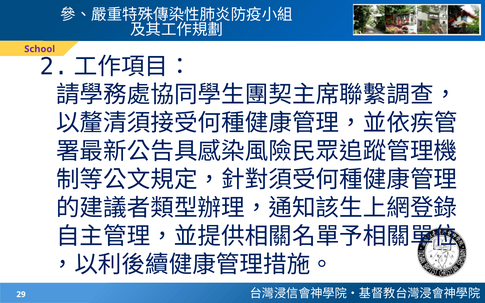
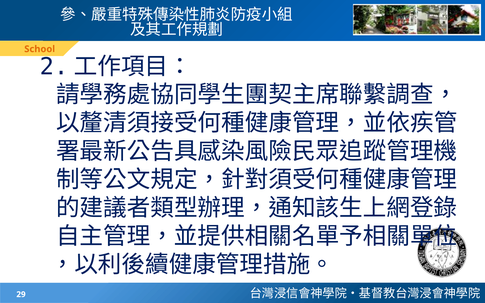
School colour: purple -> orange
